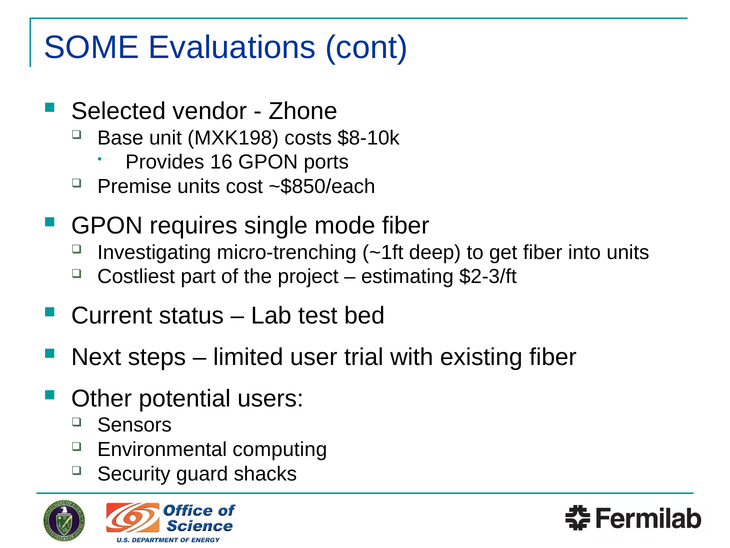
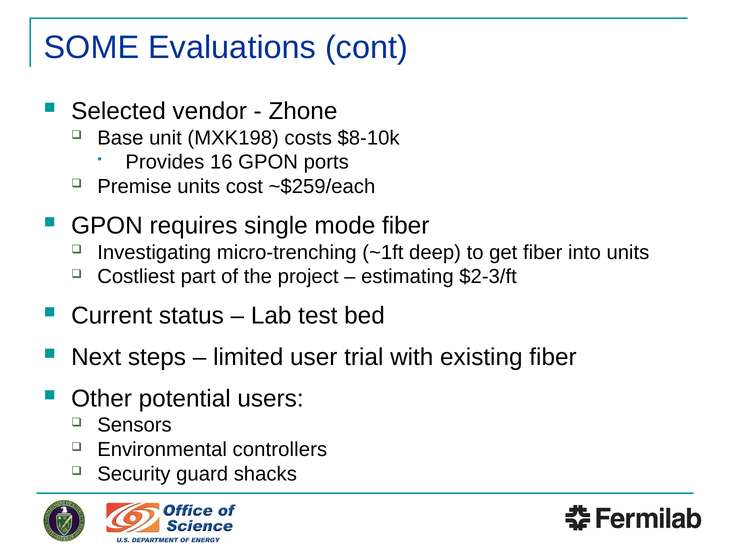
~$850/each: ~$850/each -> ~$259/each
computing: computing -> controllers
